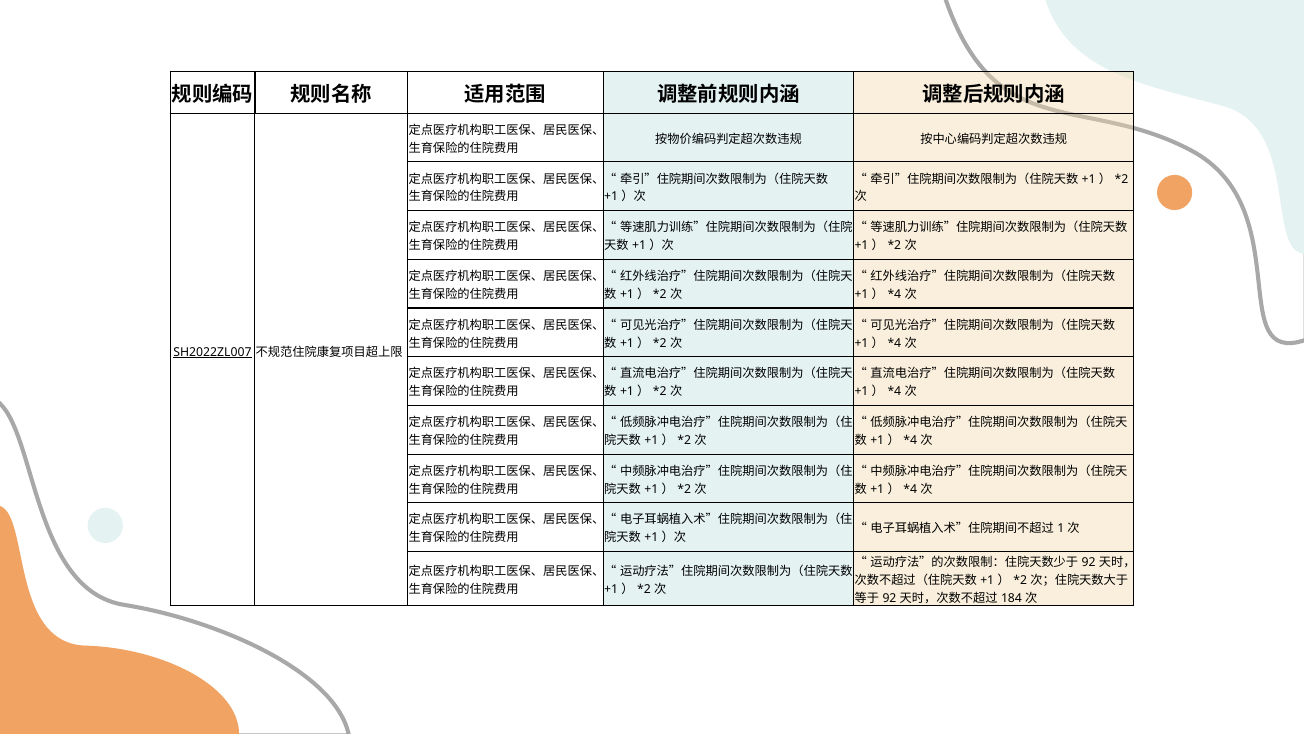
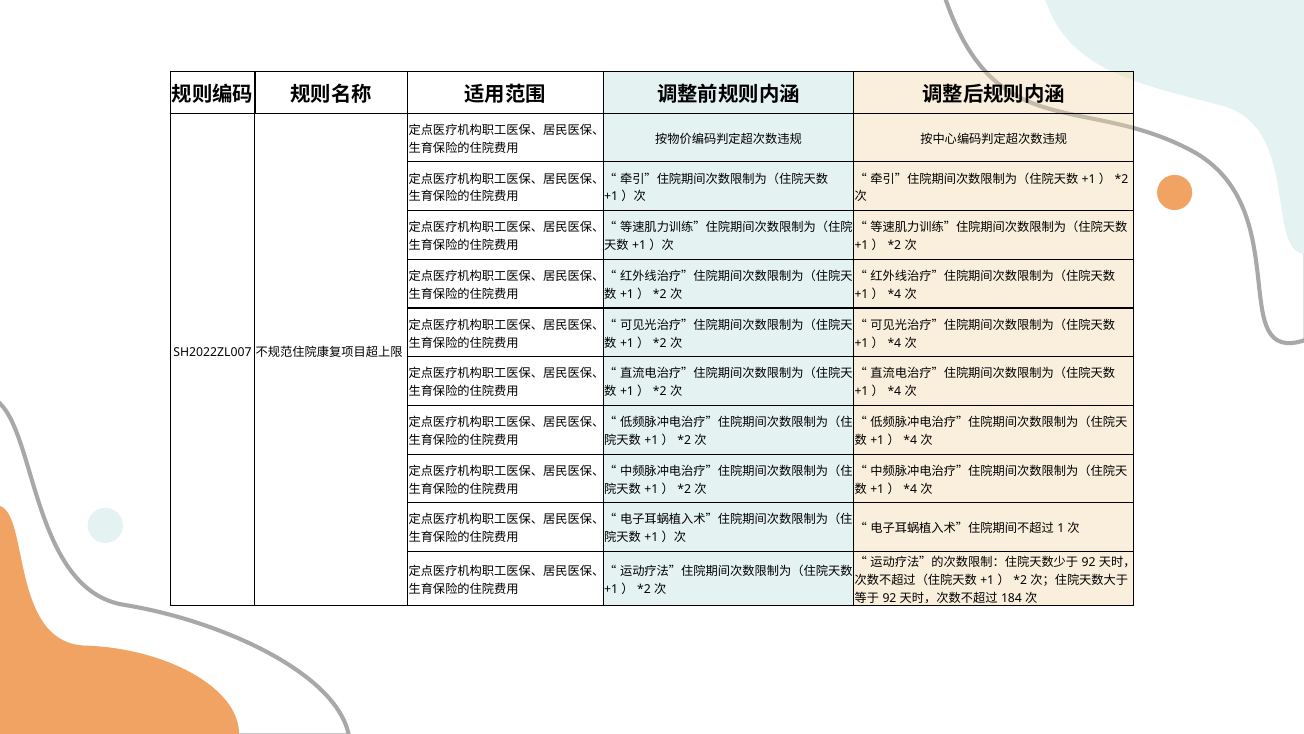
SH2022ZL007 underline: present -> none
